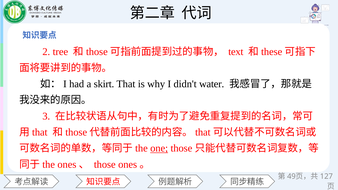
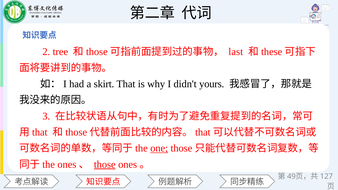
text: text -> last
water: water -> yours
those underline: none -> present
